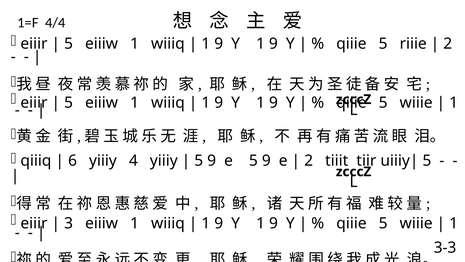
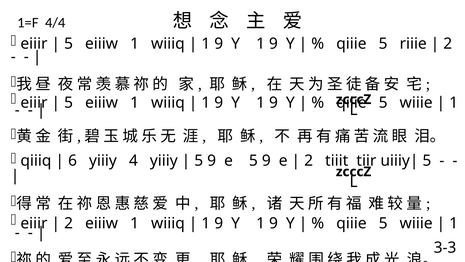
3 at (69, 223): 3 -> 2
